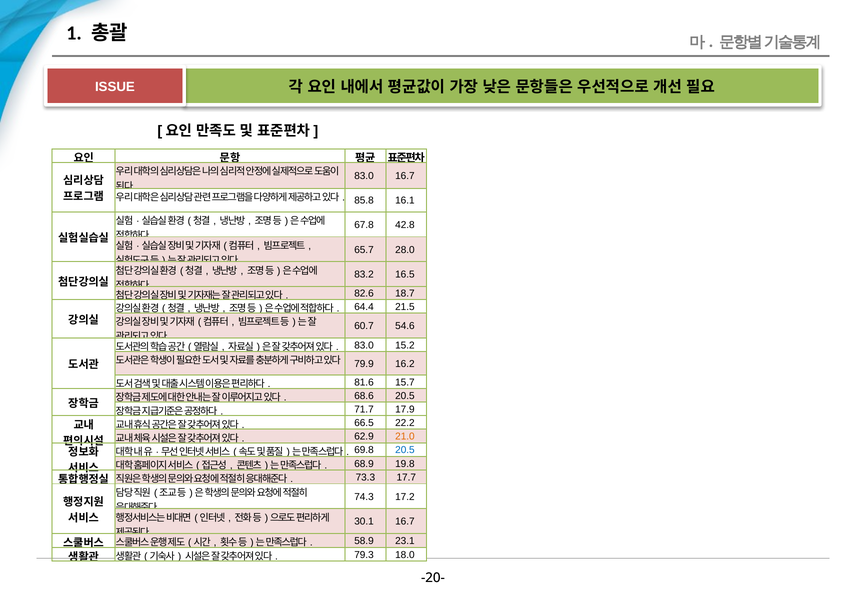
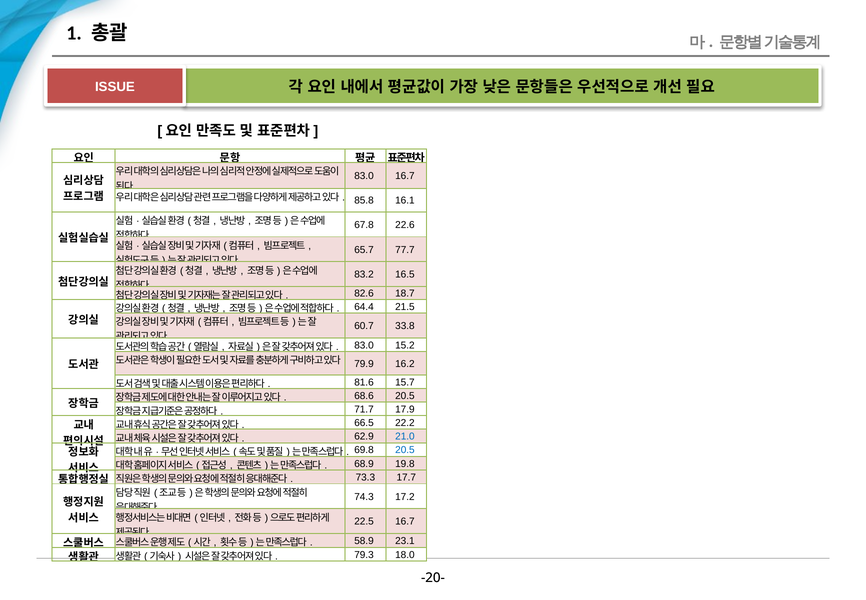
42.8: 42.8 -> 22.6
28.0: 28.0 -> 77.7
54.6: 54.6 -> 33.8
21.0 colour: orange -> blue
30.1: 30.1 -> 22.5
